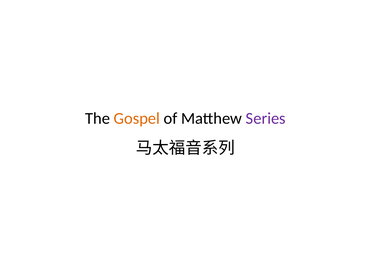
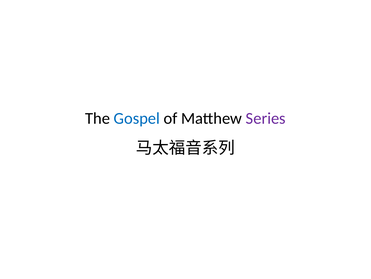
Gospel colour: orange -> blue
